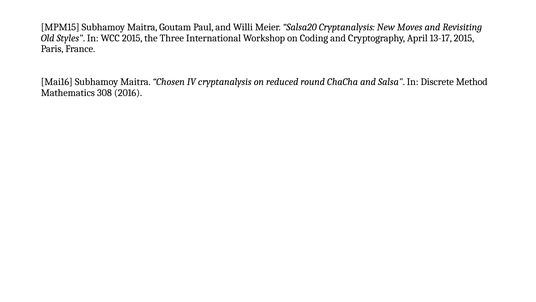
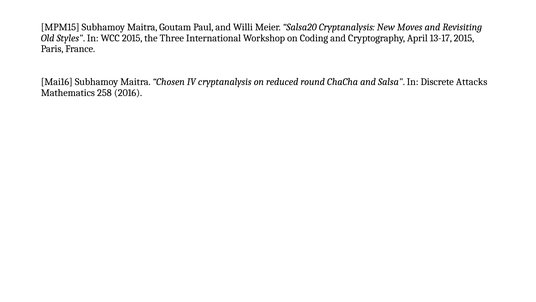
Method: Method -> Attacks
308: 308 -> 258
